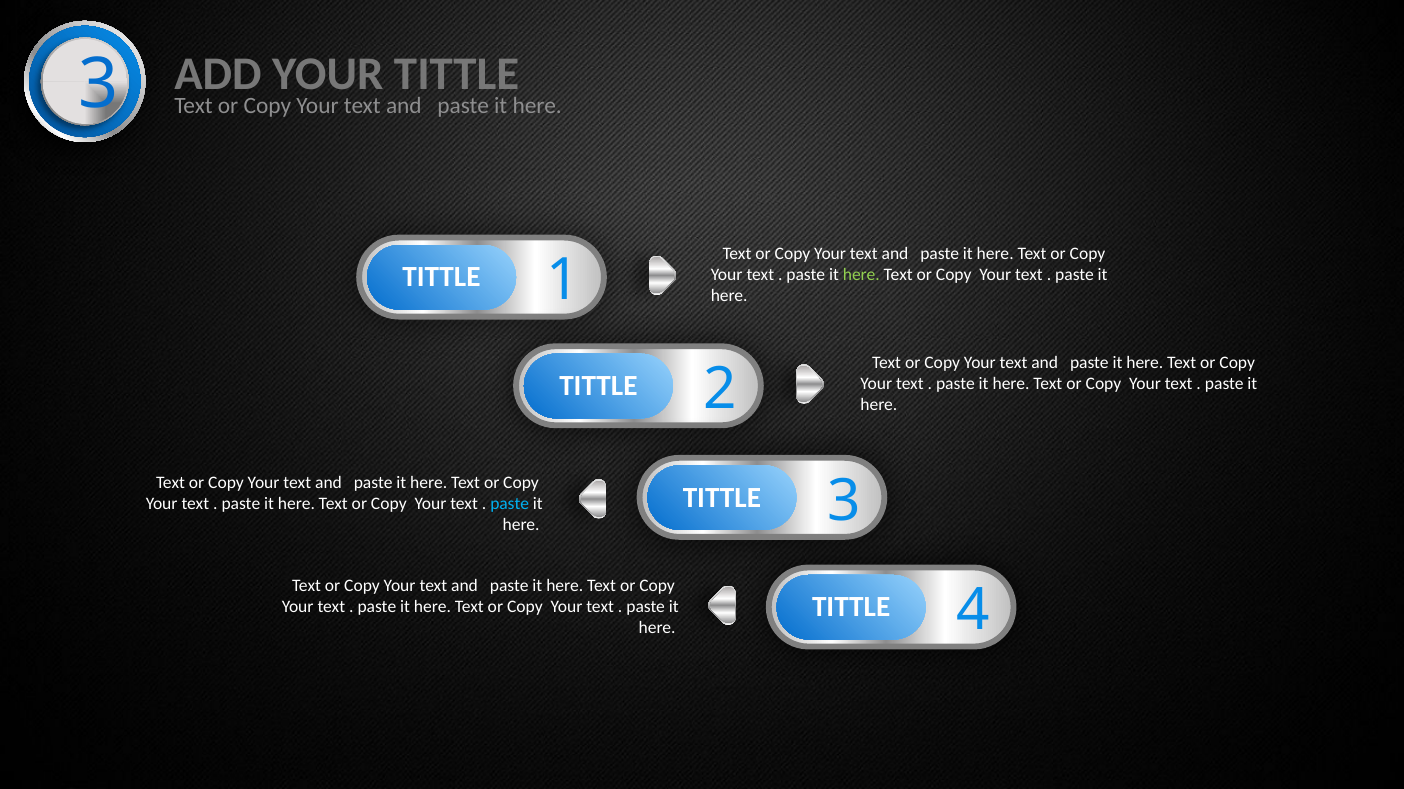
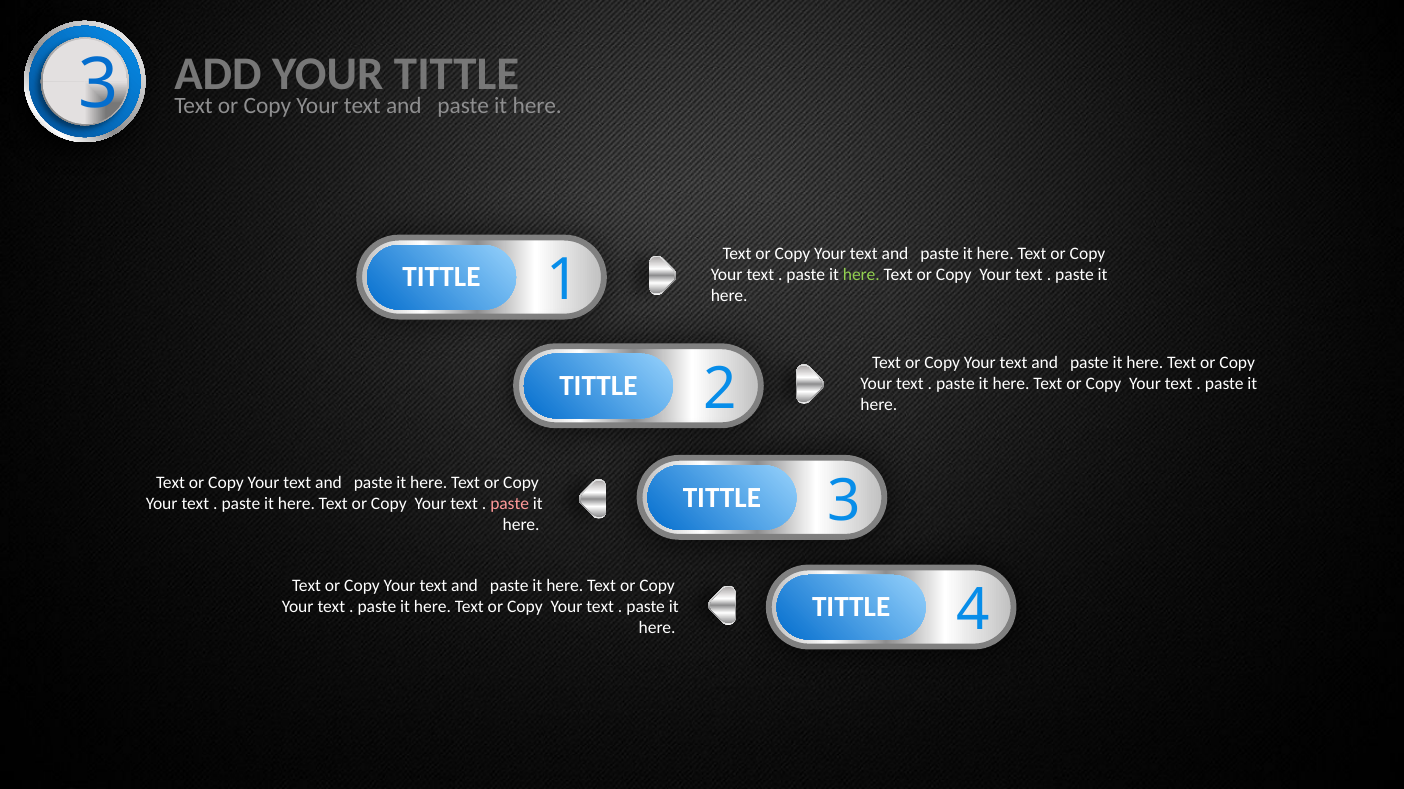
paste at (510, 504) colour: light blue -> pink
